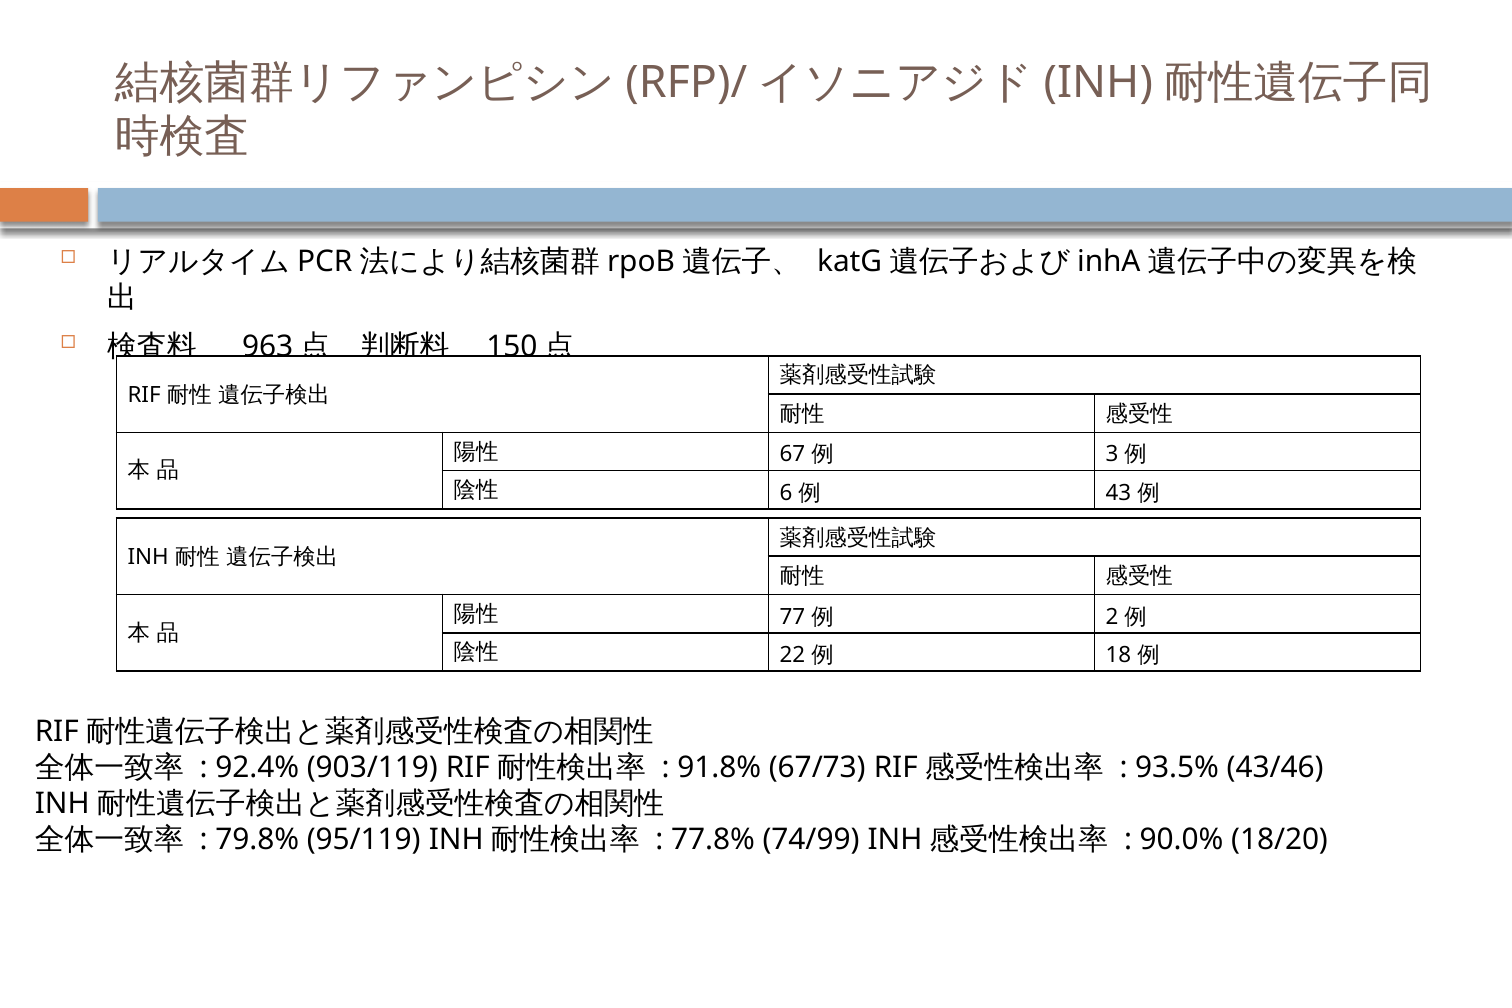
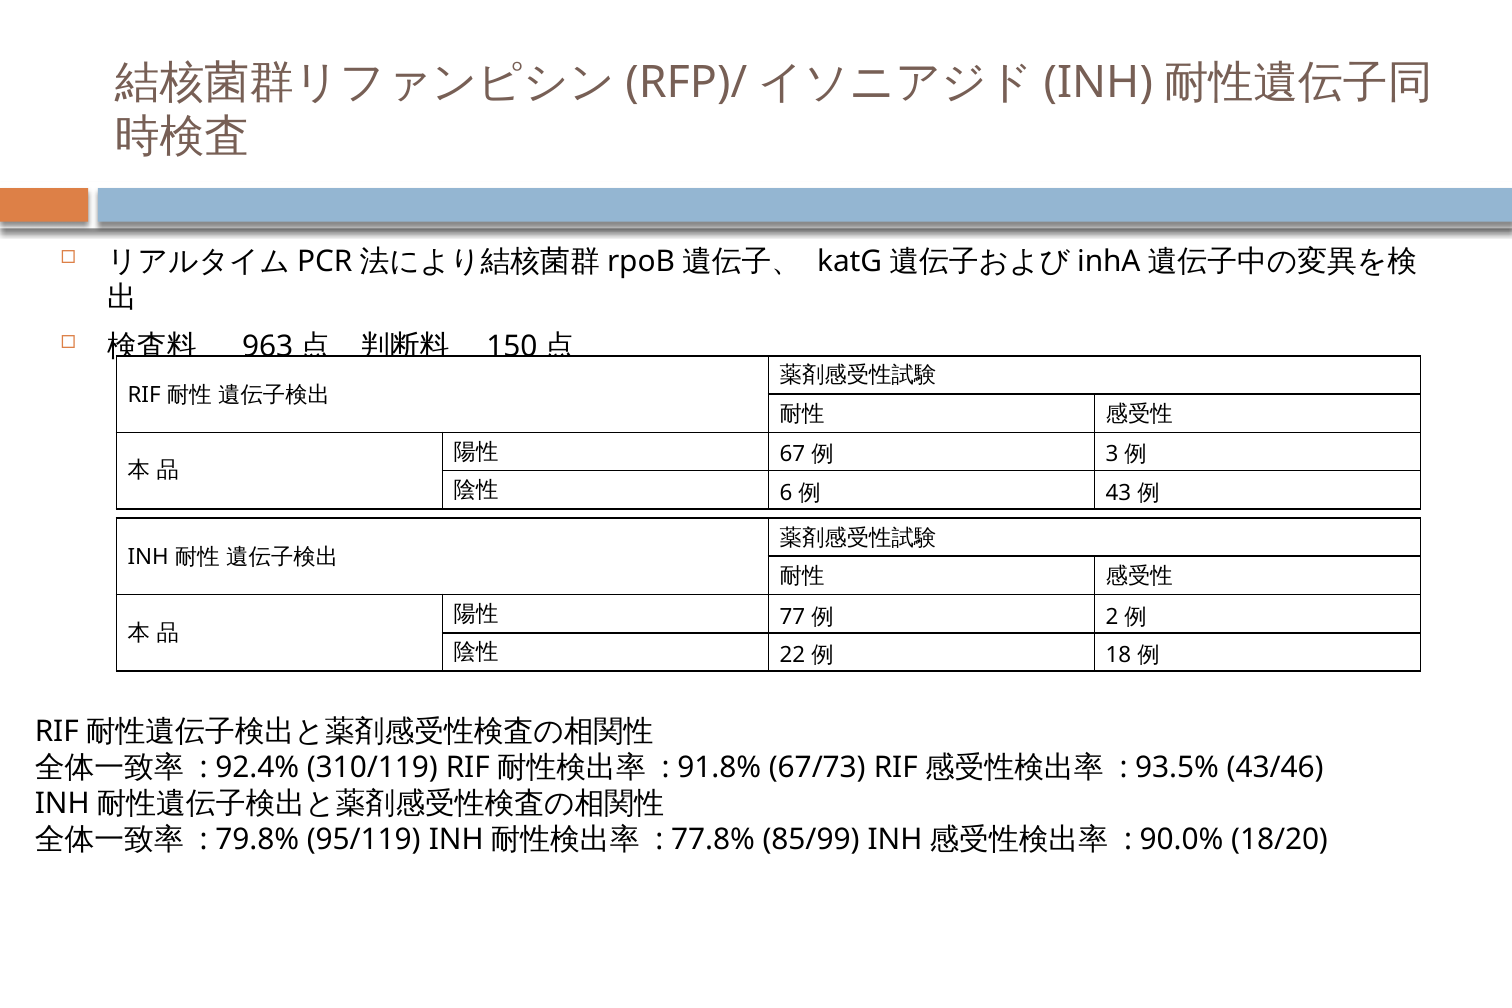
903/119: 903/119 -> 310/119
74/99: 74/99 -> 85/99
